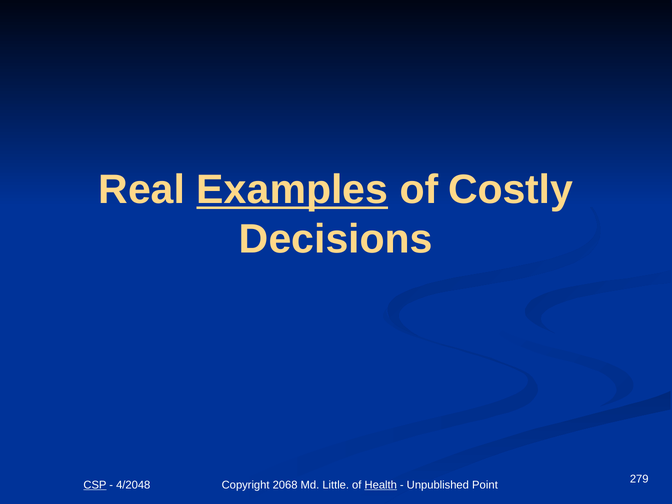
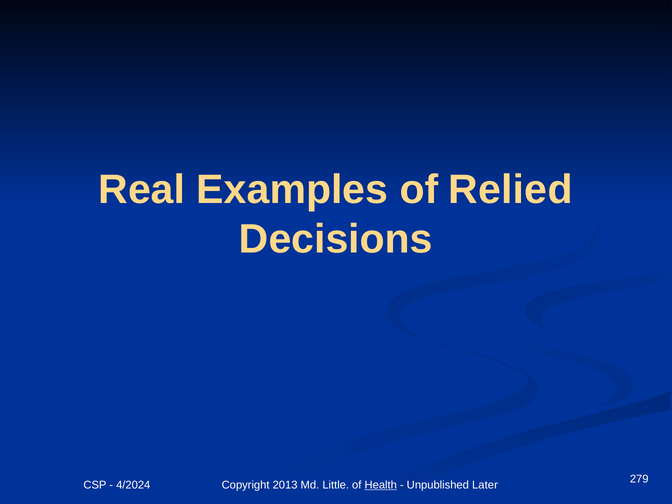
Examples underline: present -> none
Costly: Costly -> Relied
CSP underline: present -> none
4/2048: 4/2048 -> 4/2024
2068: 2068 -> 2013
Point: Point -> Later
